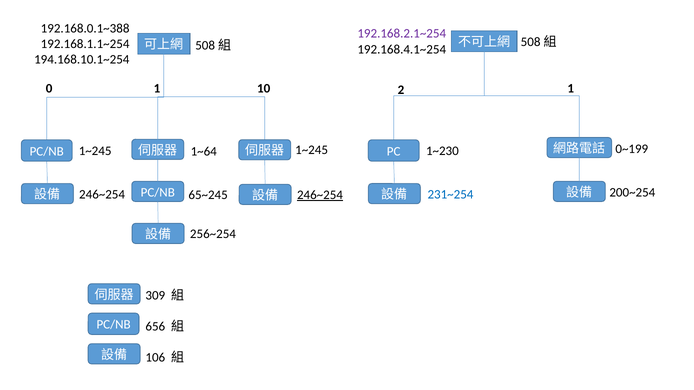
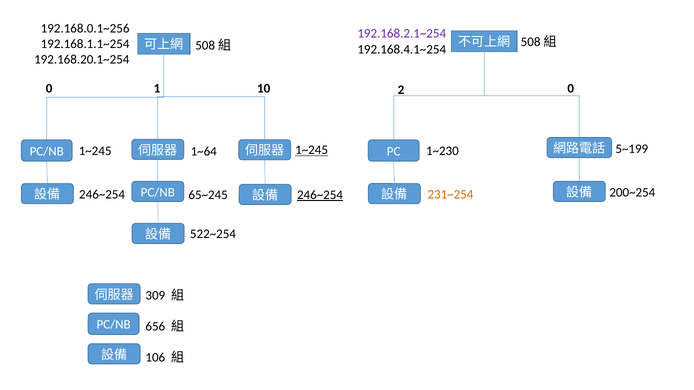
192.168.0.1~388: 192.168.0.1~388 -> 192.168.0.1~256
194.168.10.1~254: 194.168.10.1~254 -> 192.168.20.1~254
2 1: 1 -> 0
1~245 at (312, 150) underline: none -> present
0~199: 0~199 -> 5~199
231~254 colour: blue -> orange
256~254: 256~254 -> 522~254
